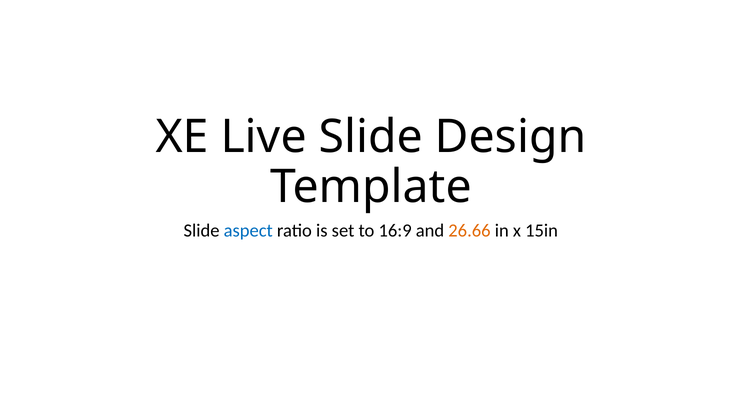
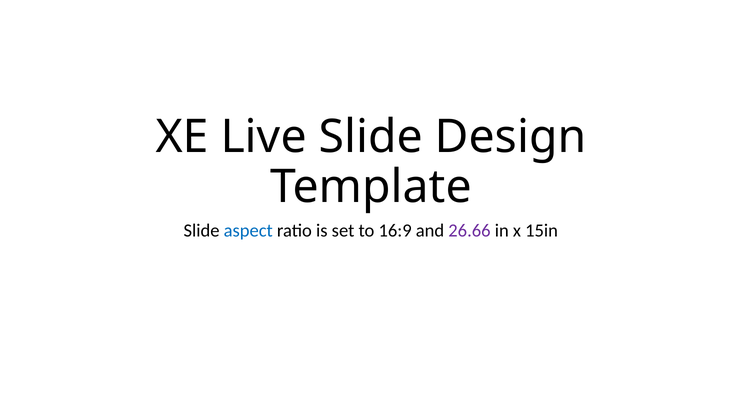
26.66 colour: orange -> purple
